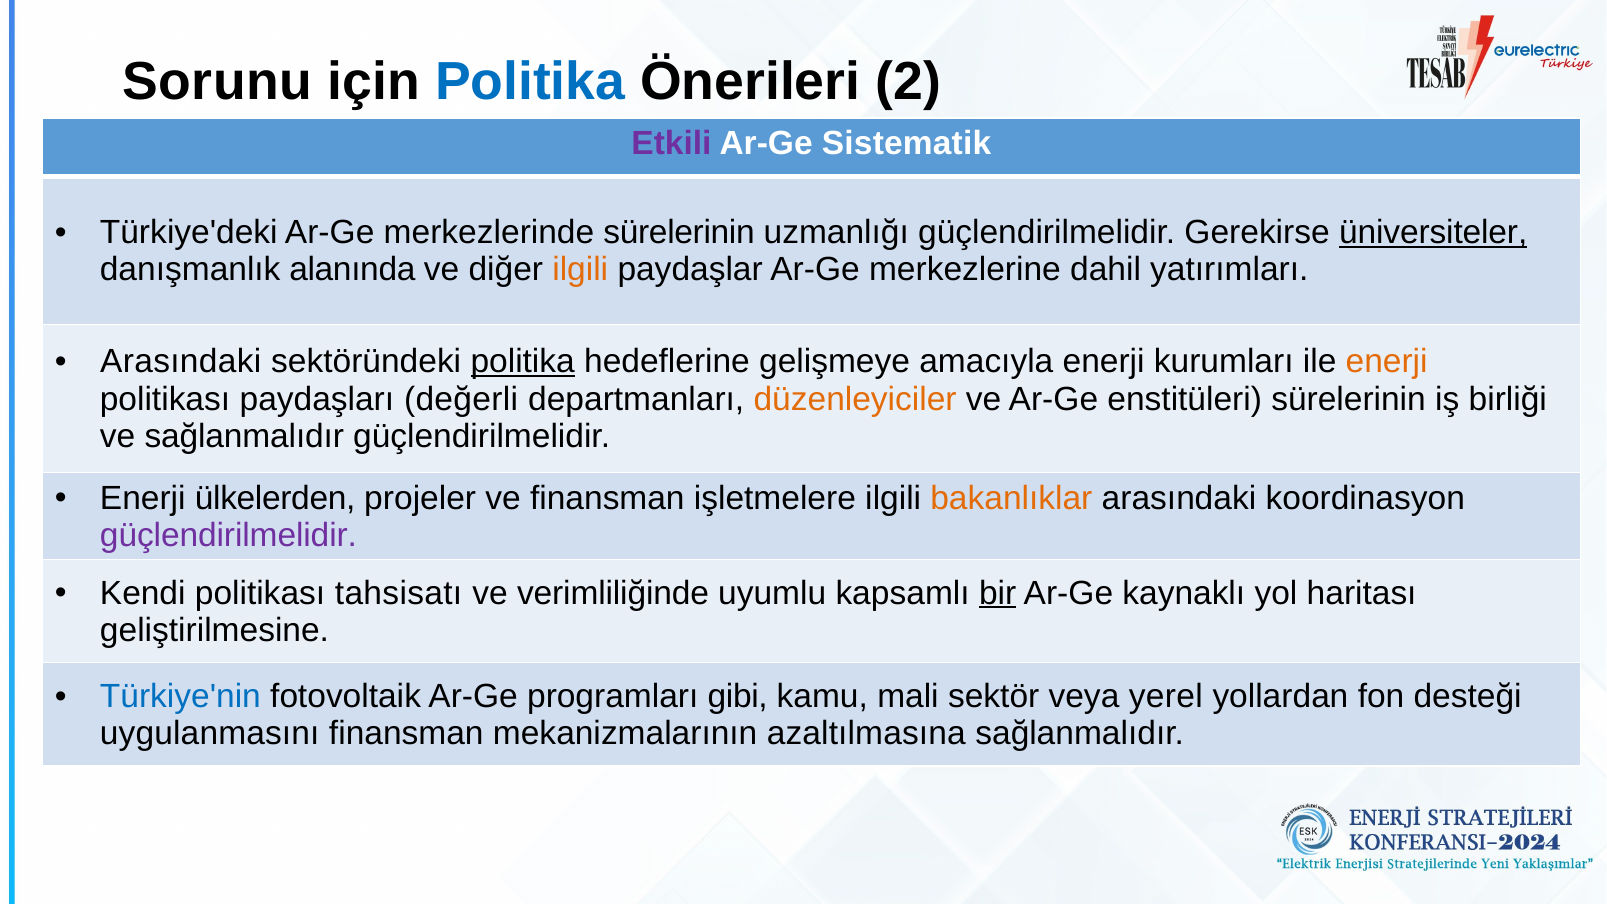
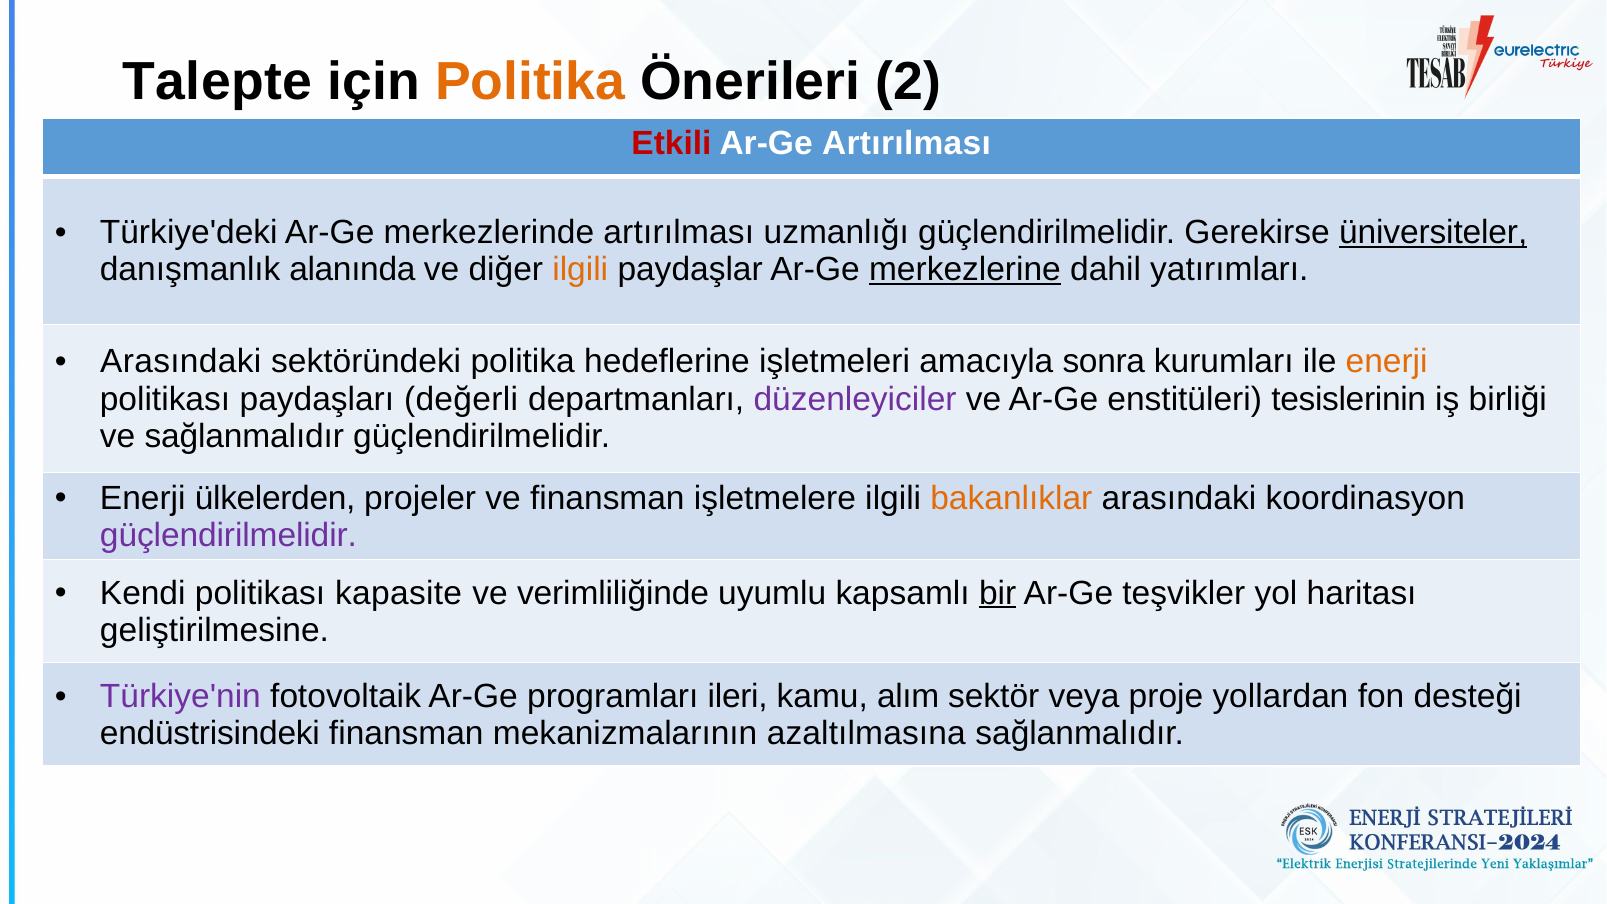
Sorunu: Sorunu -> Talepte
Politika at (530, 82) colour: blue -> orange
Etkili colour: purple -> red
Ar-Ge Sistematik: Sistematik -> Artırılması
merkezlerinde sürelerinin: sürelerinin -> artırılması
merkezlerine underline: none -> present
politika at (523, 362) underline: present -> none
gelişmeye: gelişmeye -> işletmeleri
amacıyla enerji: enerji -> sonra
düzenleyiciler colour: orange -> purple
enstitüleri sürelerinin: sürelerinin -> tesislerinin
tahsisatı: tahsisatı -> kapasite
kaynaklı: kaynaklı -> teşvikler
Türkiye'nin colour: blue -> purple
gibi: gibi -> ileri
mali: mali -> alım
yerel: yerel -> proje
uygulanmasını: uygulanmasını -> endüstrisindeki
